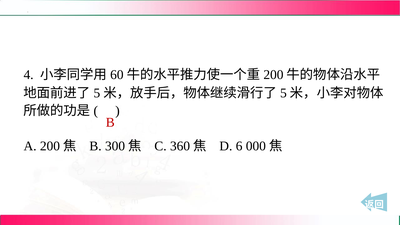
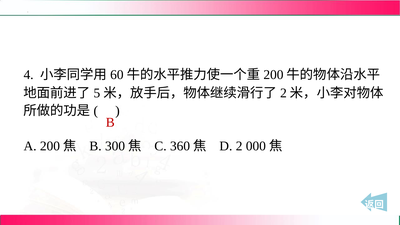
5 at (283, 93): 5 -> 2
D 6: 6 -> 2
